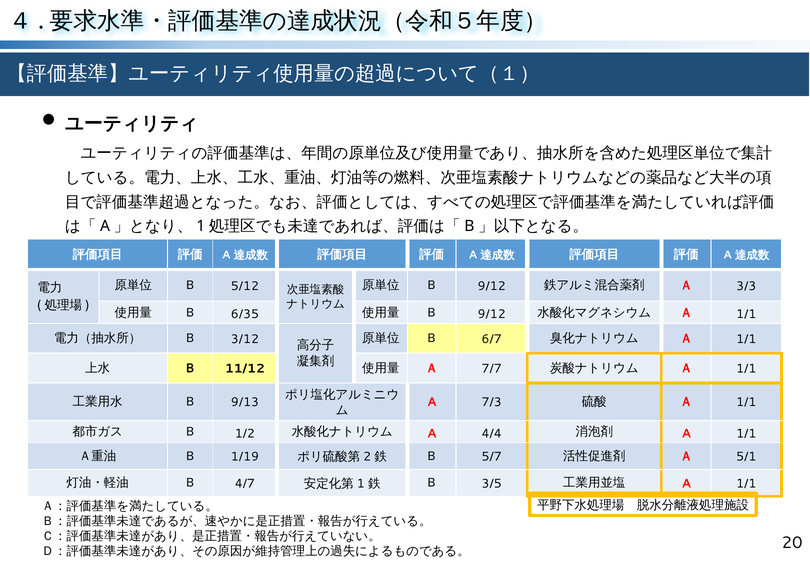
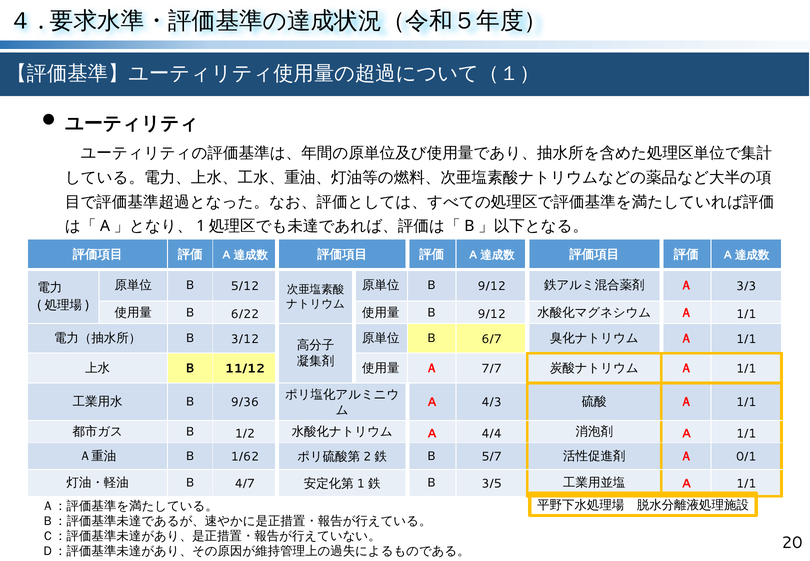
6/35: 6/35 -> 6/22
9/13: 9/13 -> 9/36
7/3: 7/3 -> 4/3
1/19: 1/19 -> 1/62
5/1: 5/1 -> 0/1
